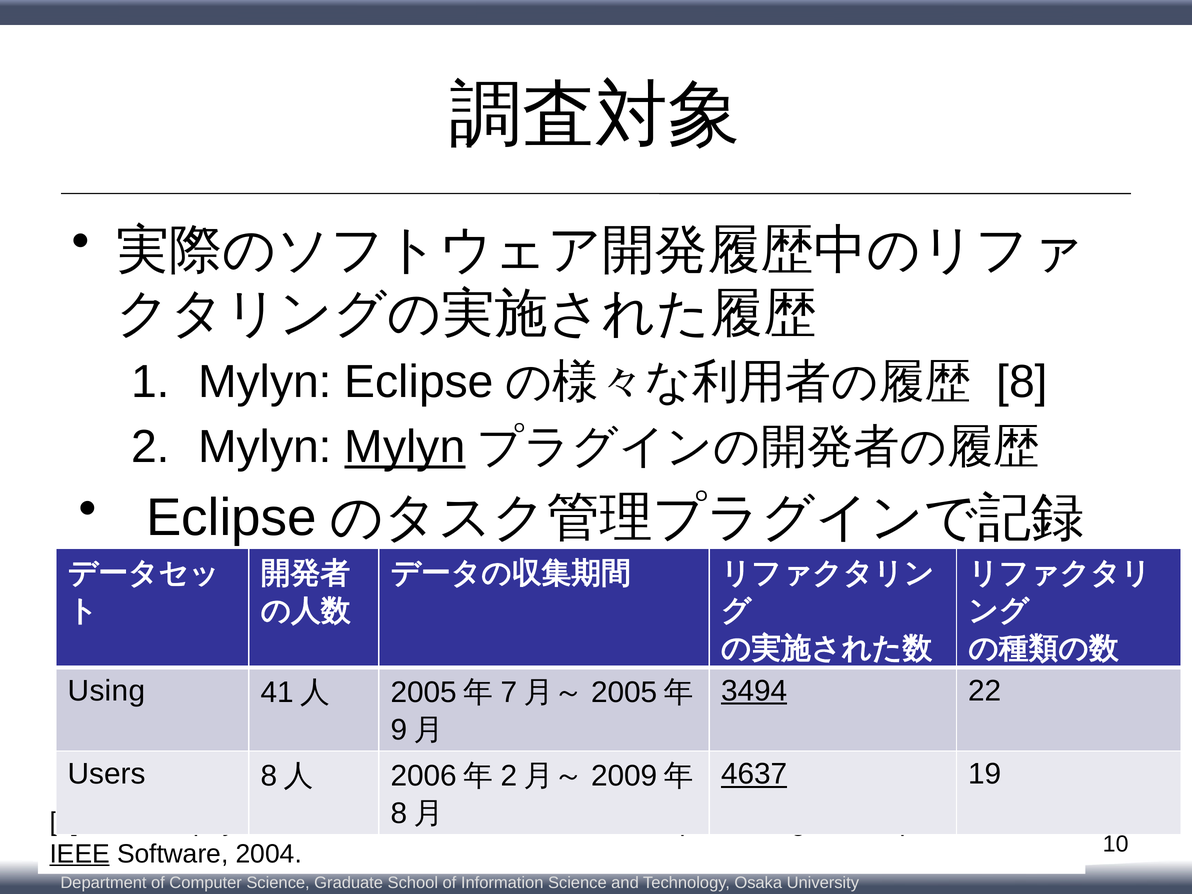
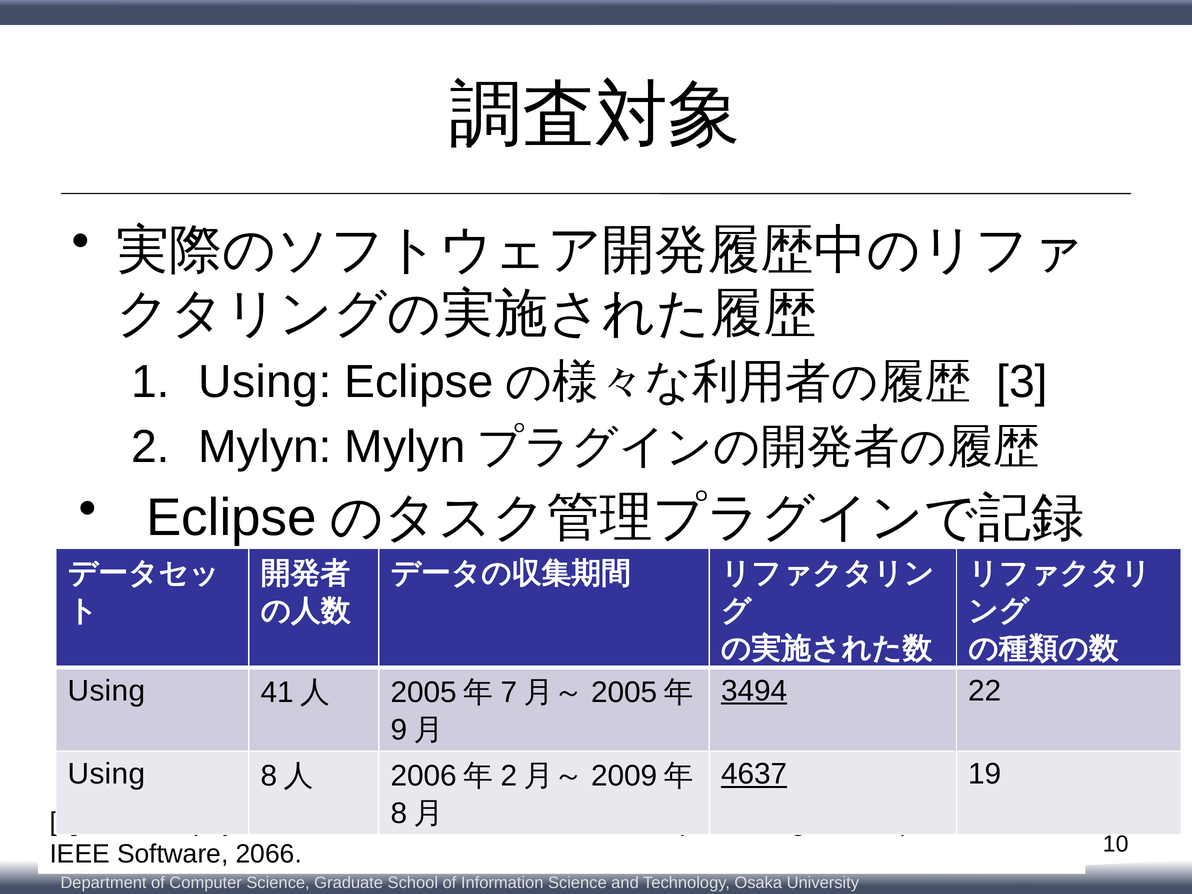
Mylyn at (265, 382): Mylyn -> Using
8: 8 -> 3
Mylyn at (405, 447) underline: present -> none
Users at (107, 774): Users -> Using
IEEE underline: present -> none
2004: 2004 -> 2066
